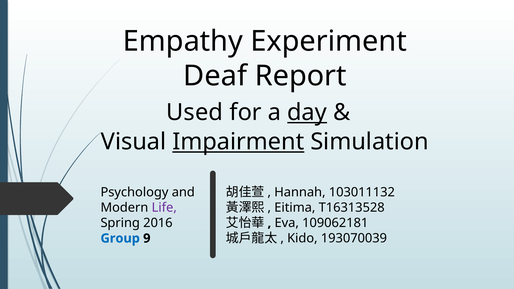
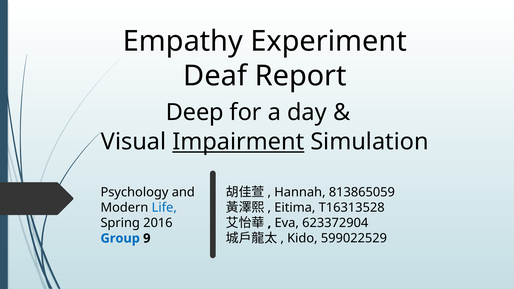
Used: Used -> Deep
day underline: present -> none
103011132: 103011132 -> 813865059
Life colour: purple -> blue
109062181: 109062181 -> 623372904
193070039: 193070039 -> 599022529
